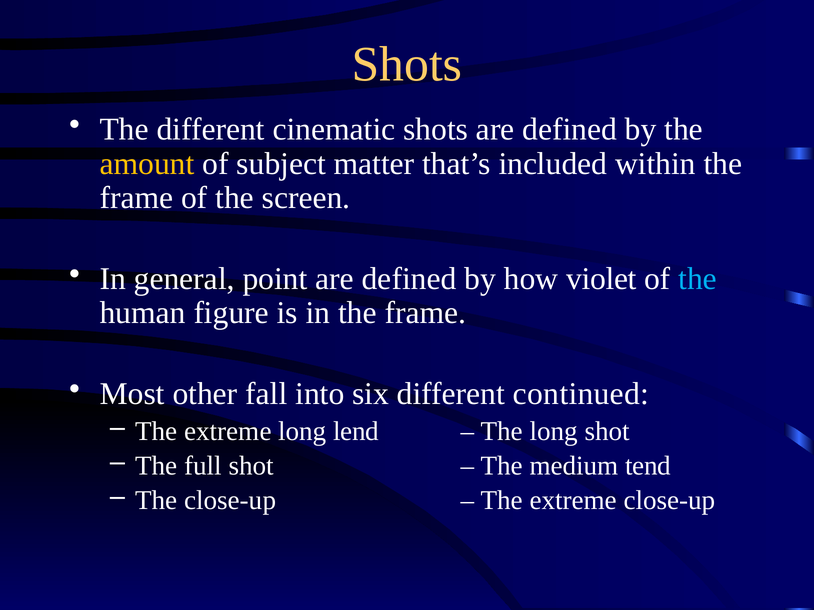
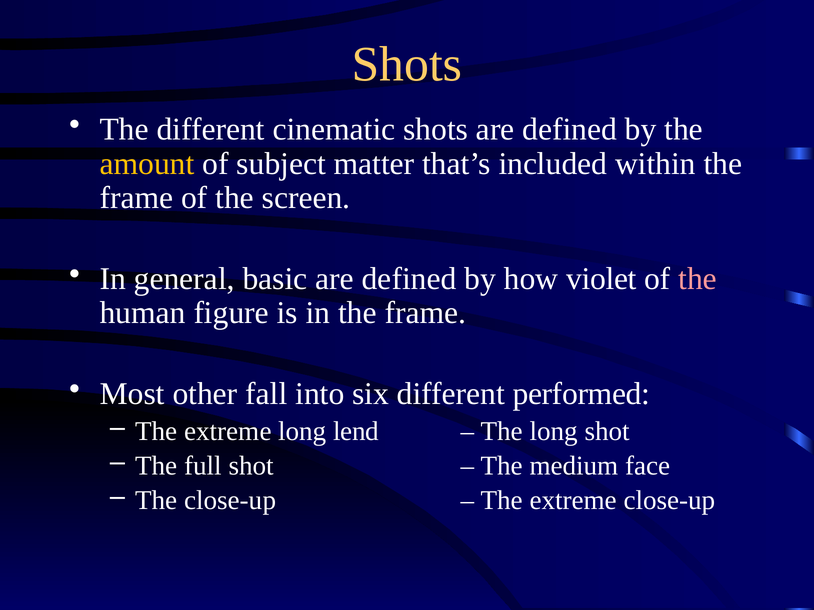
point: point -> basic
the at (698, 279) colour: light blue -> pink
continued: continued -> performed
tend: tend -> face
